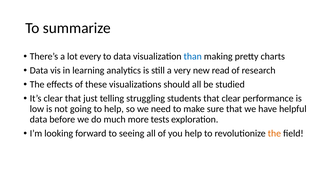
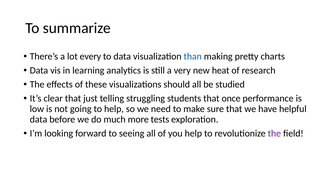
read: read -> heat
that clear: clear -> once
the at (274, 133) colour: orange -> purple
